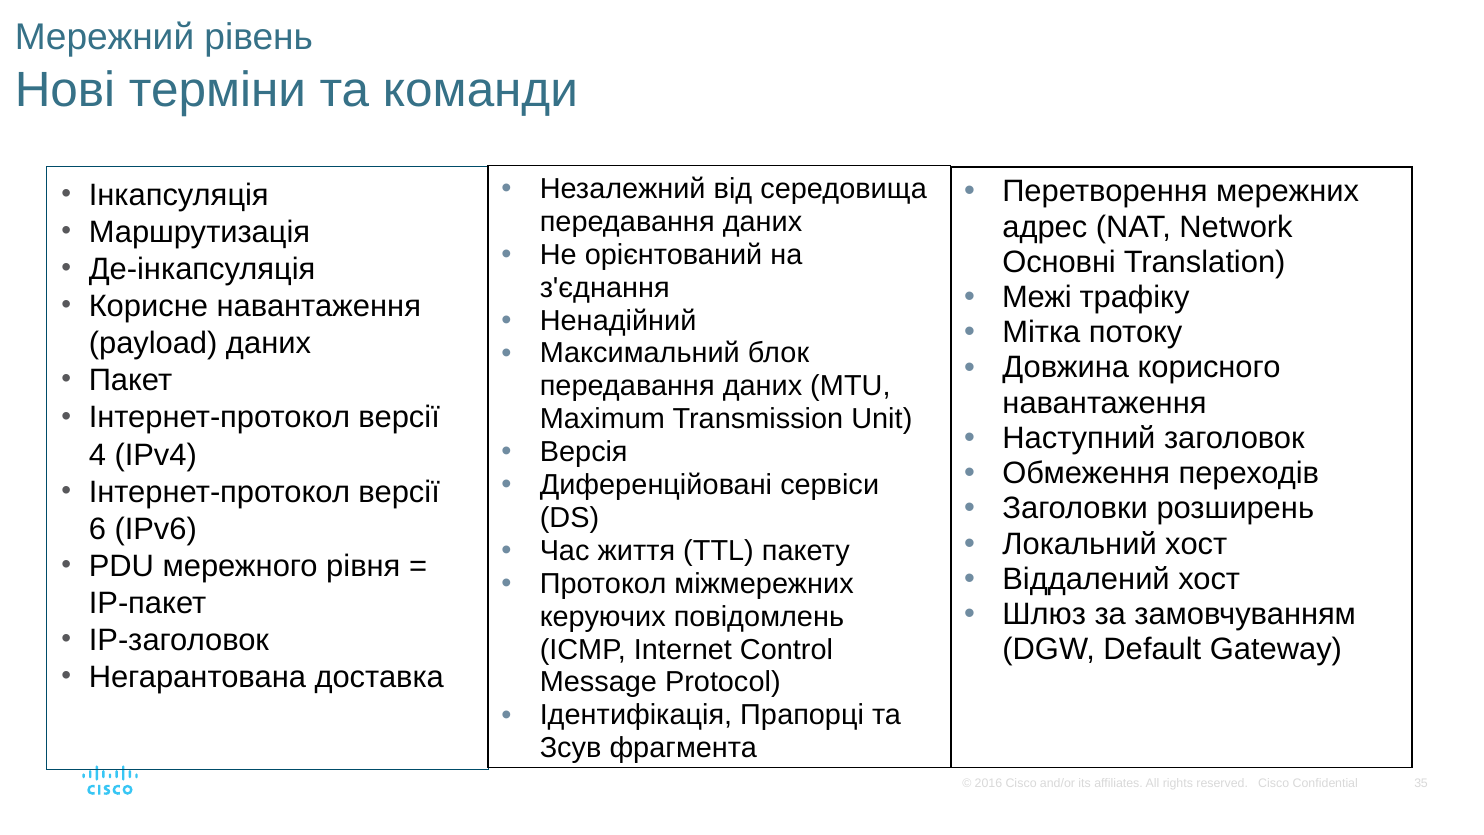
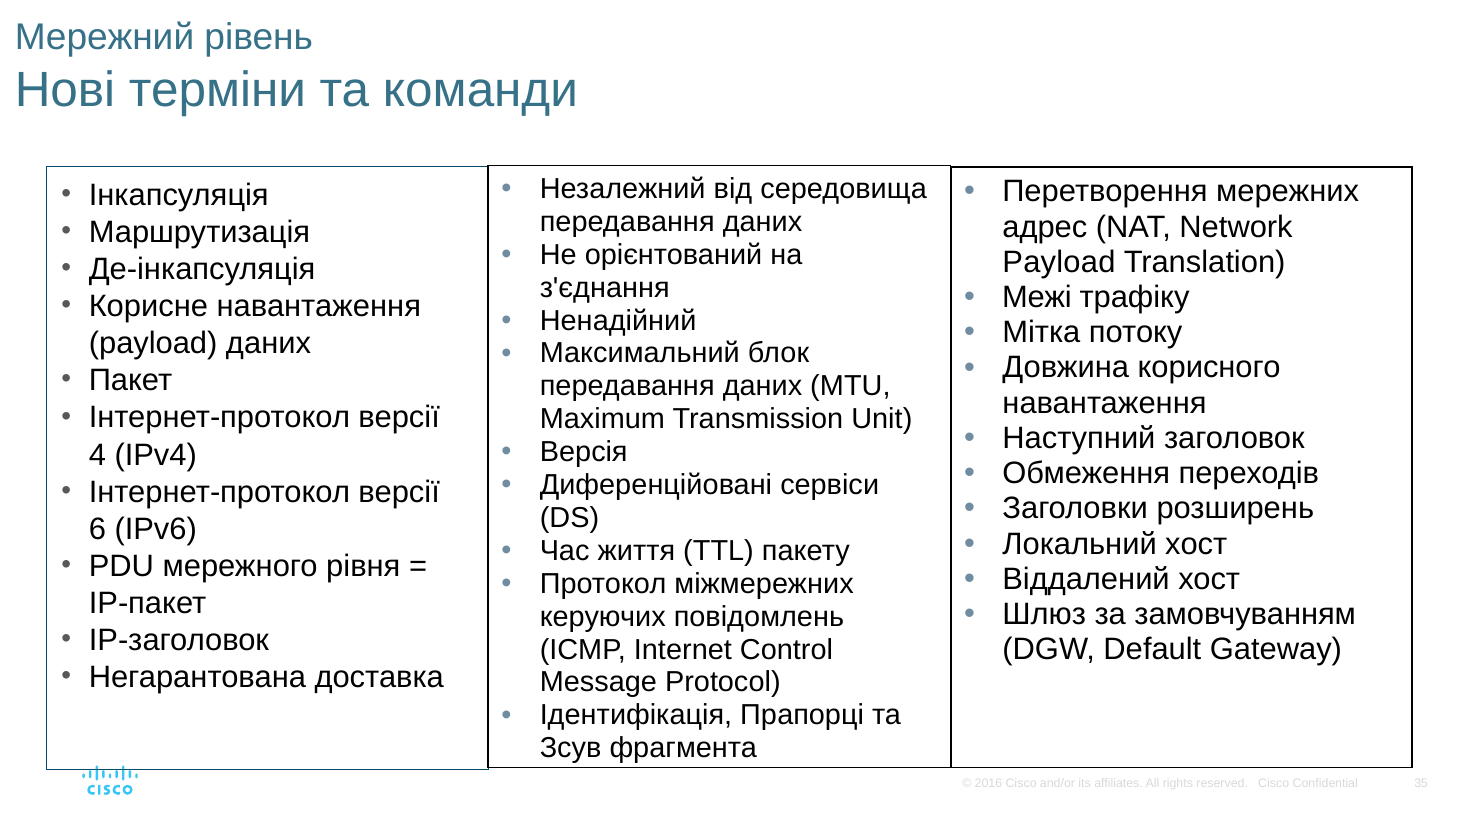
Основні at (1059, 262): Основні -> Payload
